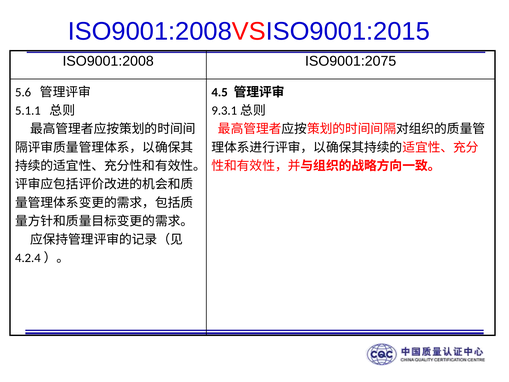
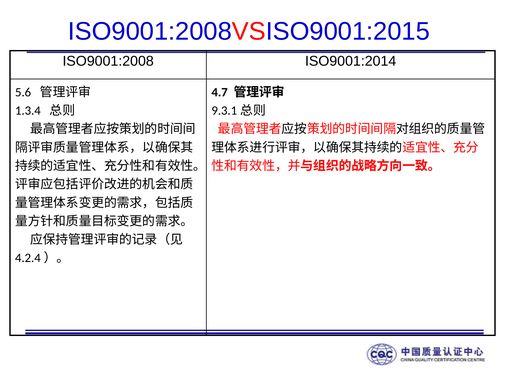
ISO9001:2075: ISO9001:2075 -> ISO9001:2014
4.5: 4.5 -> 4.7
5.1.1: 5.1.1 -> 1.3.4
